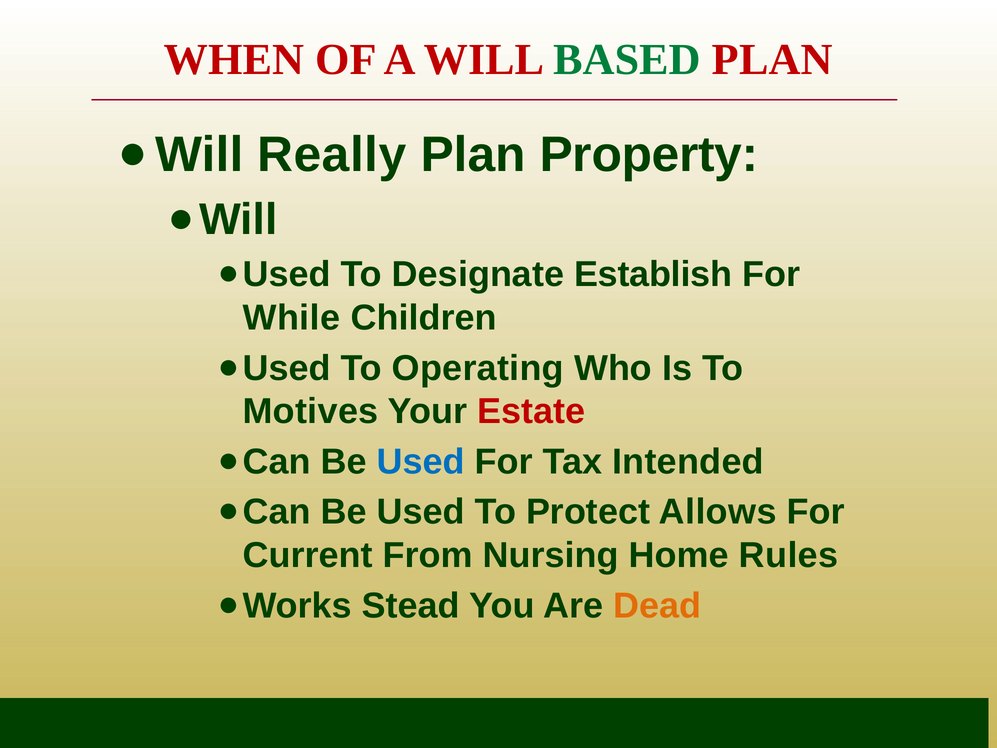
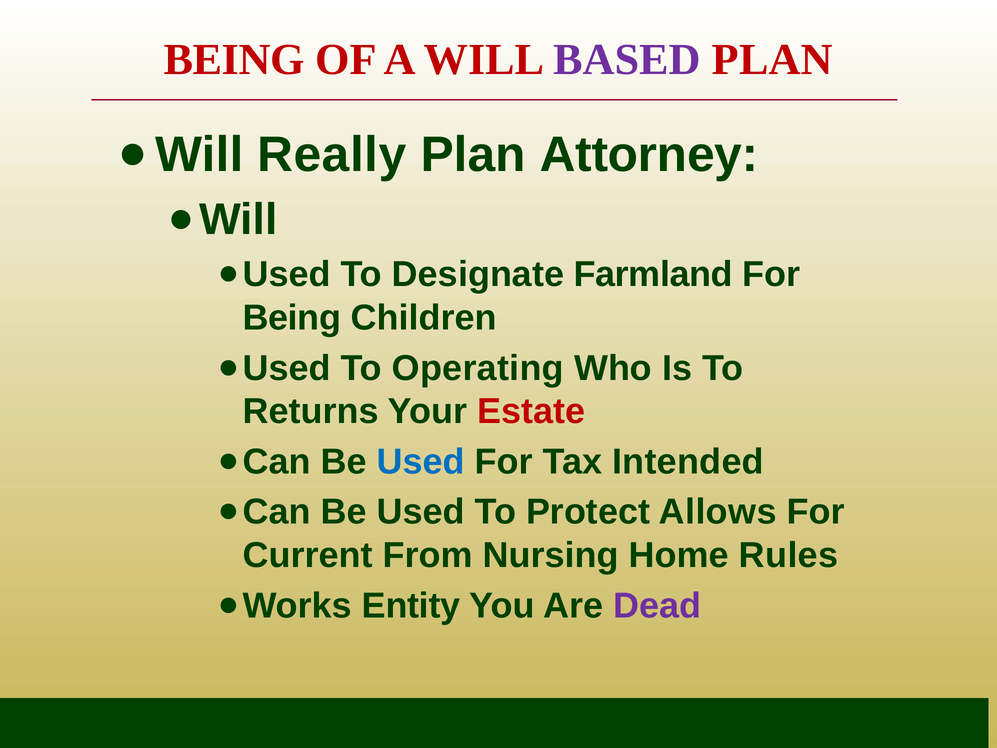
WHEN at (234, 60): WHEN -> BEING
BASED colour: green -> purple
Property: Property -> Attorney
Establish: Establish -> Farmland
While at (291, 318): While -> Being
Motives: Motives -> Returns
Stead: Stead -> Entity
Dead colour: orange -> purple
